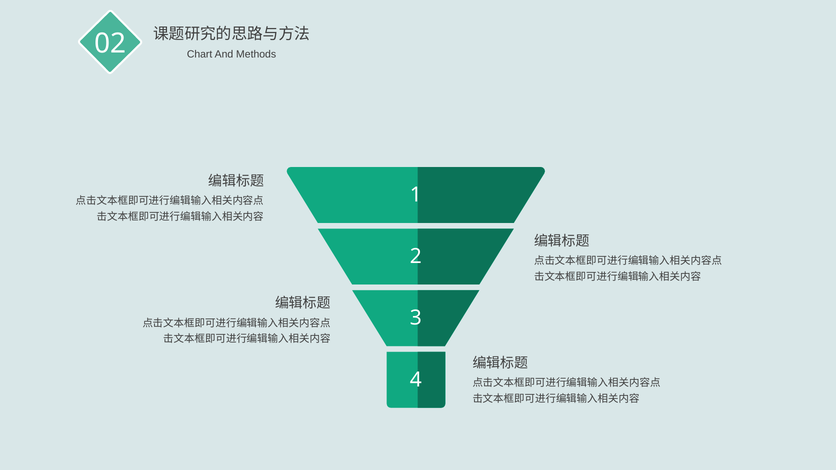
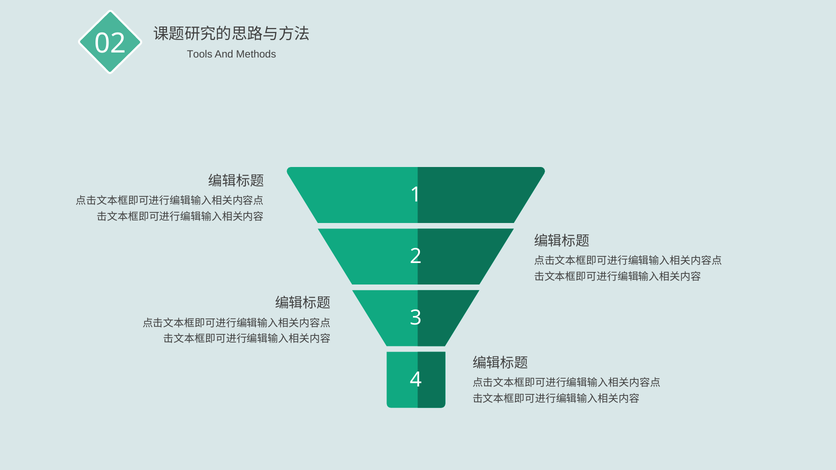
Chart: Chart -> Tools
